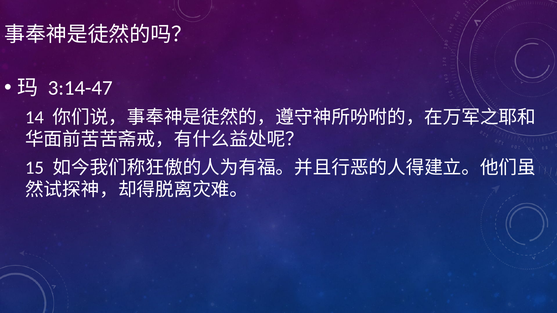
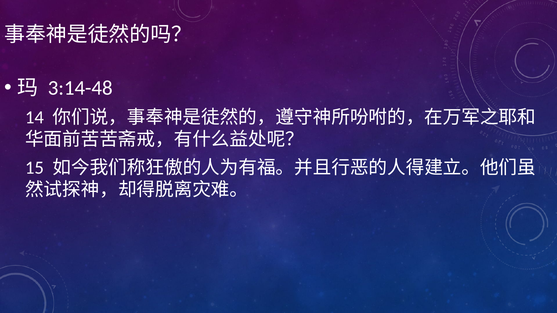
3:14-47: 3:14-47 -> 3:14-48
